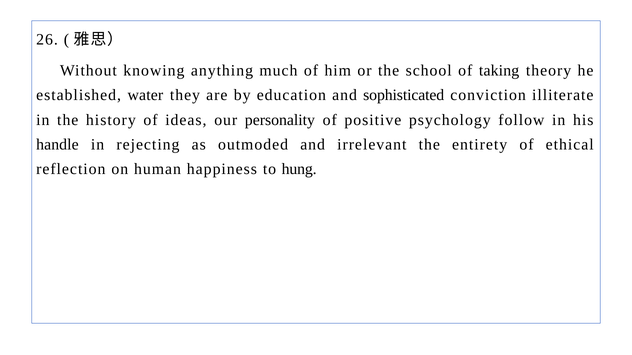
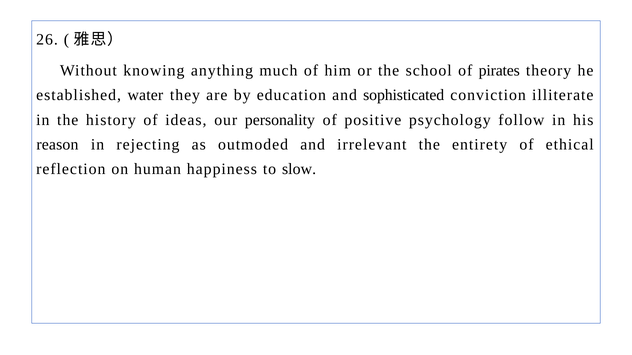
taking: taking -> pirates
handle: handle -> reason
hung: hung -> slow
